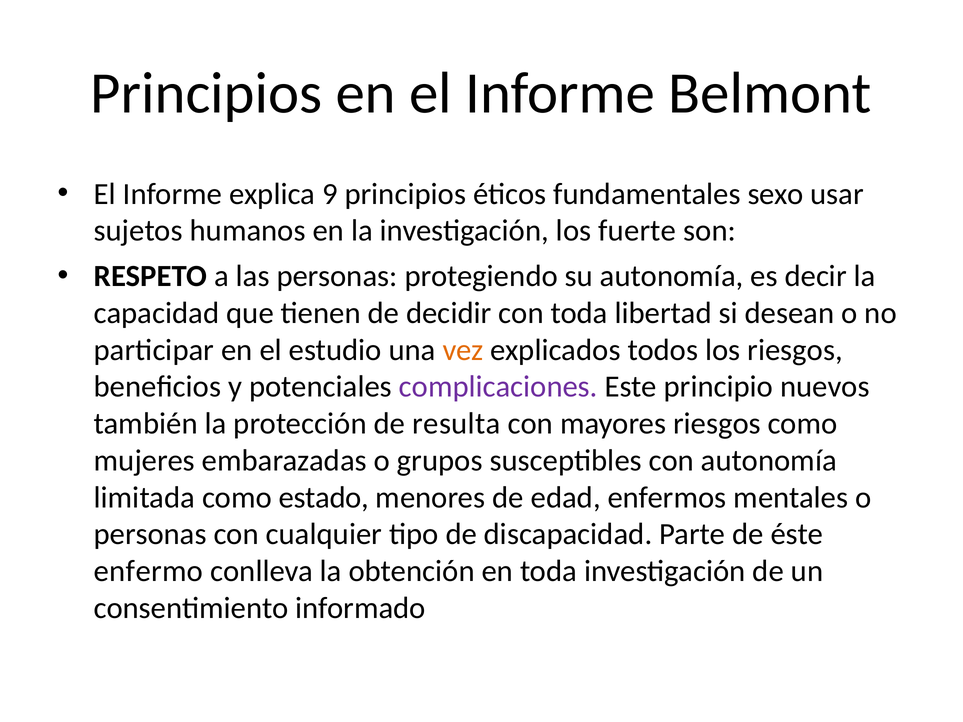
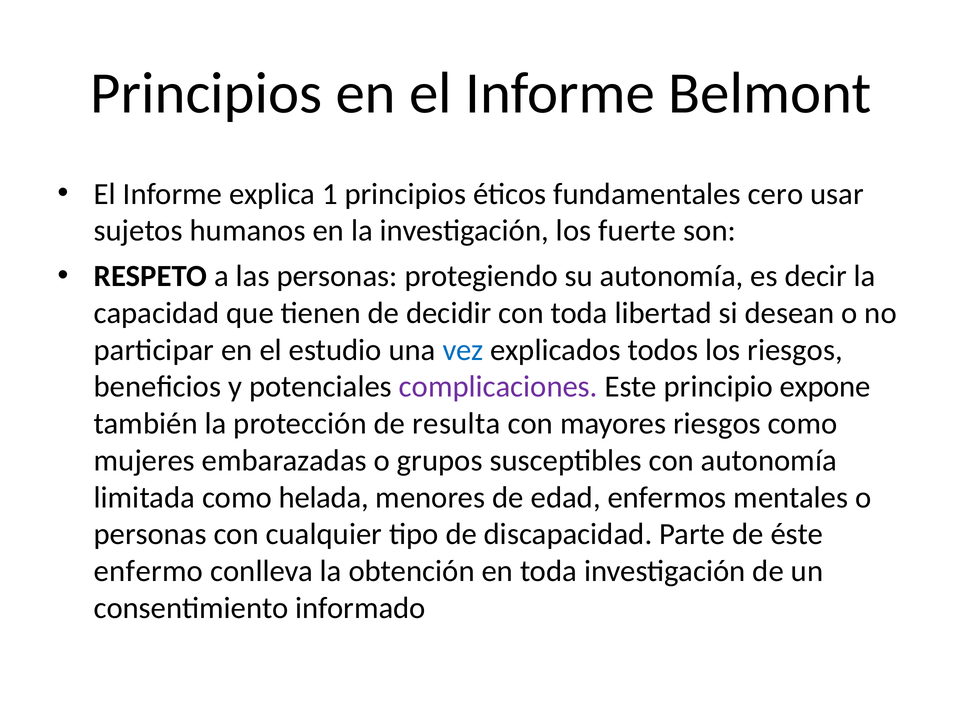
9: 9 -> 1
sexo: sexo -> cero
vez colour: orange -> blue
nuevos: nuevos -> expone
estado: estado -> helada
